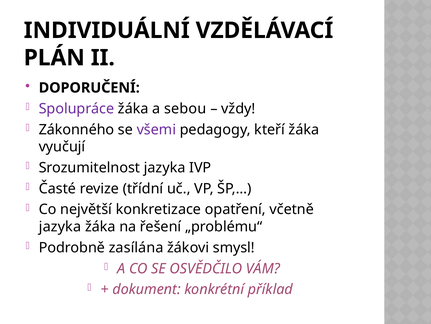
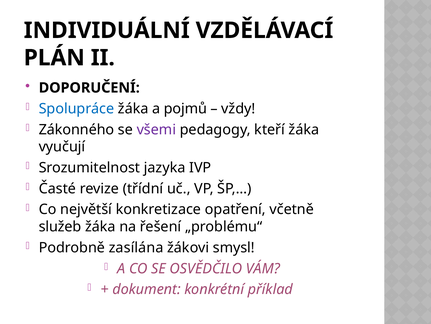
Spolupráce colour: purple -> blue
sebou: sebou -> pojmů
jazyka at (60, 226): jazyka -> služeb
